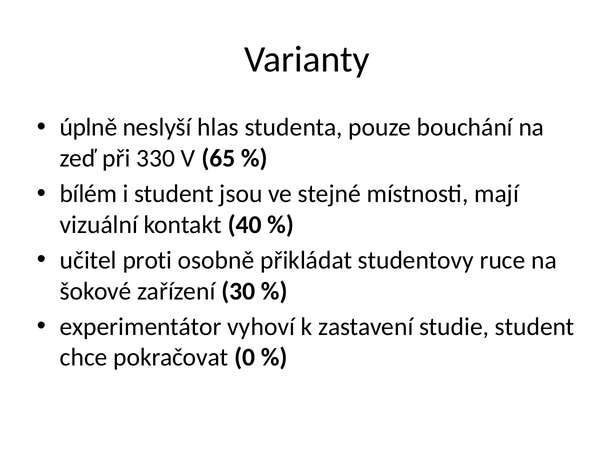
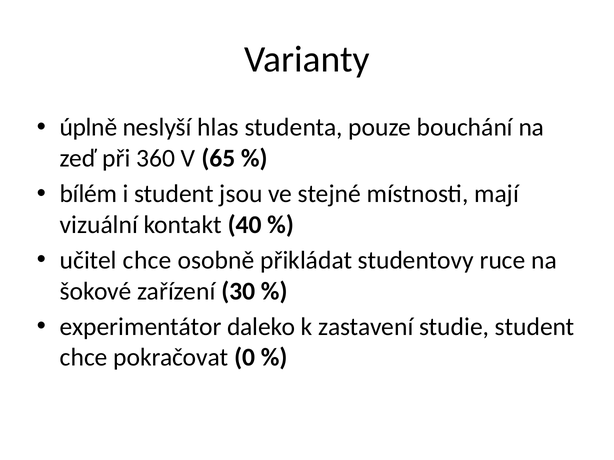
330: 330 -> 360
učitel proti: proti -> chce
vyhoví: vyhoví -> daleko
